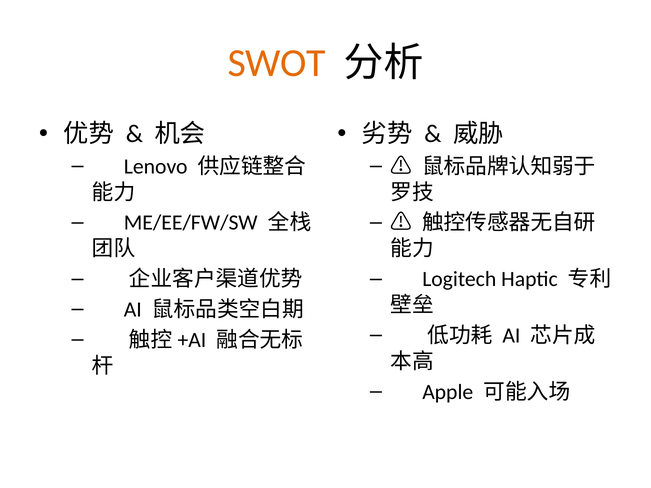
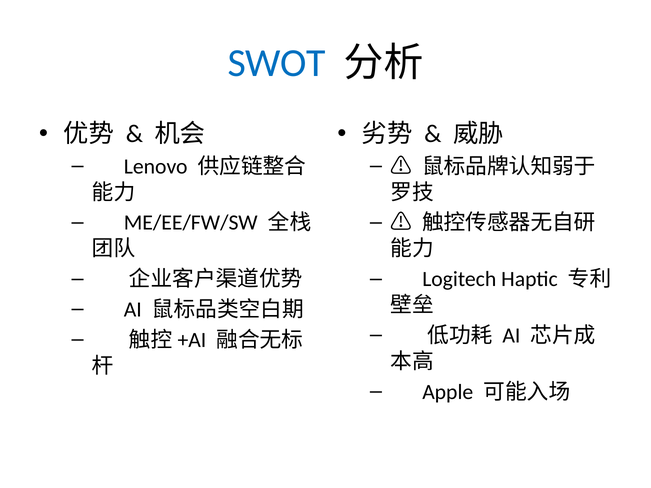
SWOT colour: orange -> blue
